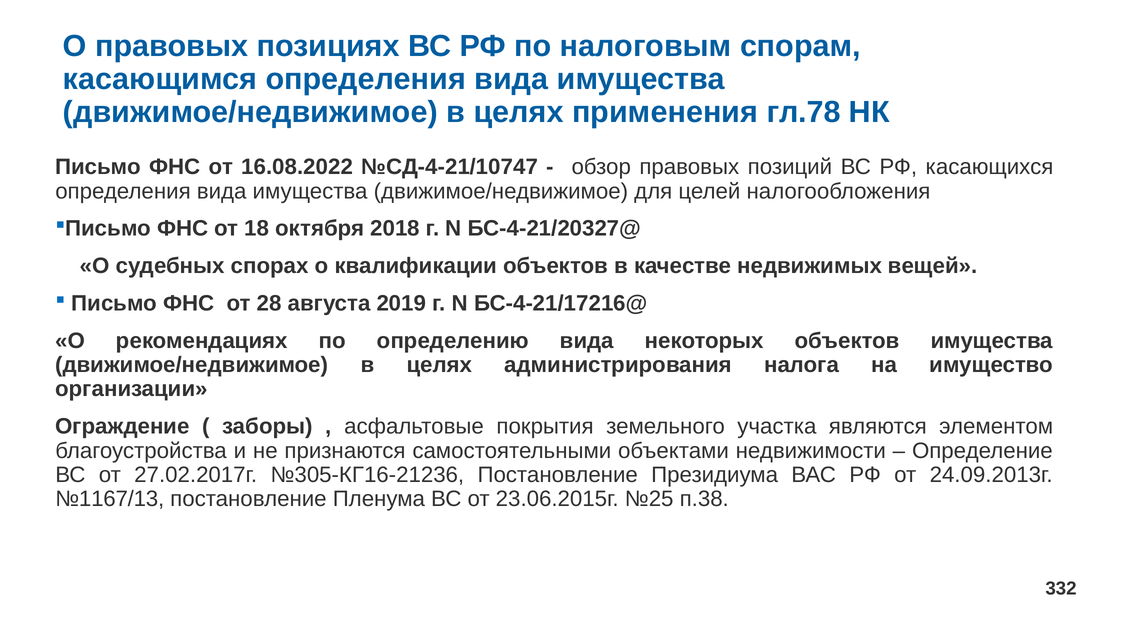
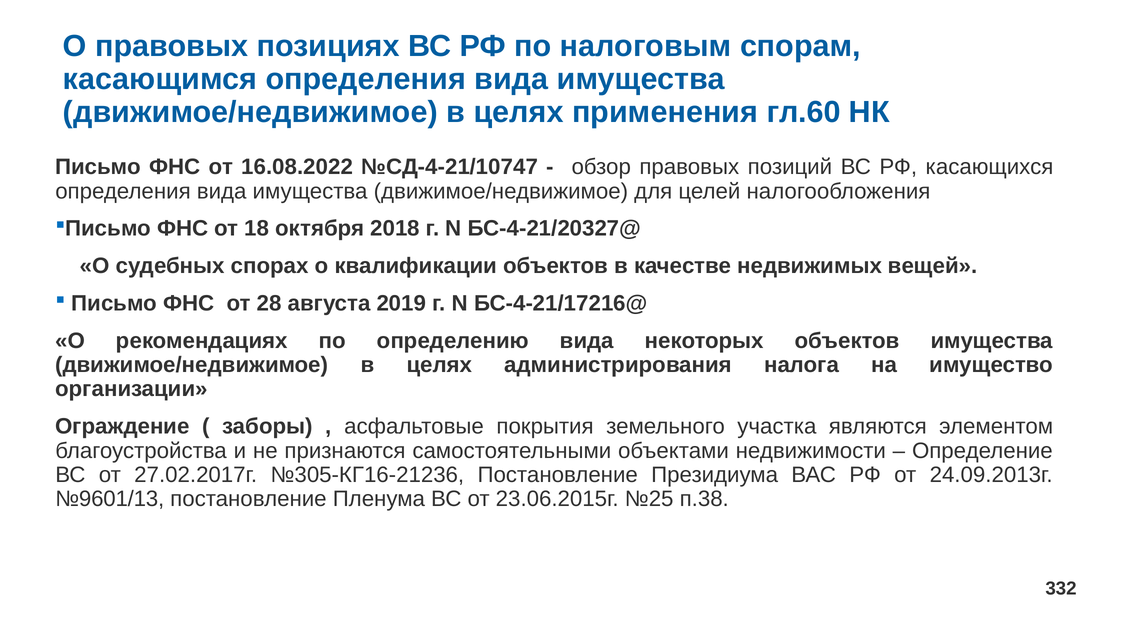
гл.78: гл.78 -> гл.60
№1167/13: №1167/13 -> №9601/13
